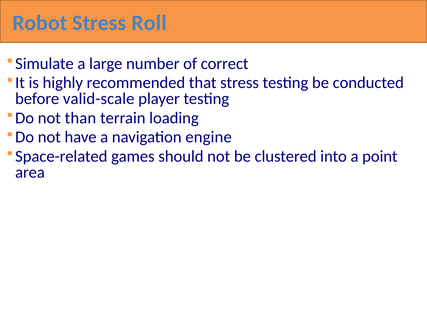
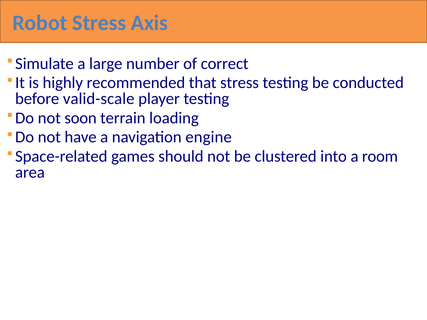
Roll: Roll -> Axis
than: than -> soon
point: point -> room
